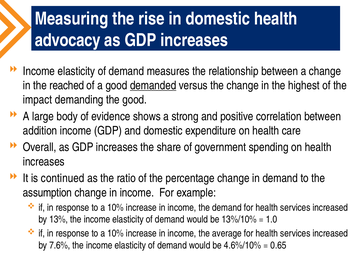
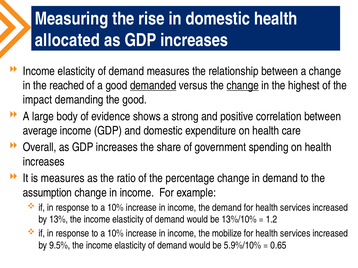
advocacy: advocacy -> allocated
change at (243, 86) underline: none -> present
addition: addition -> average
is continued: continued -> measures
1.0: 1.0 -> 1.2
average: average -> mobilize
7.6%: 7.6% -> 9.5%
4.6%/10%: 4.6%/10% -> 5.9%/10%
